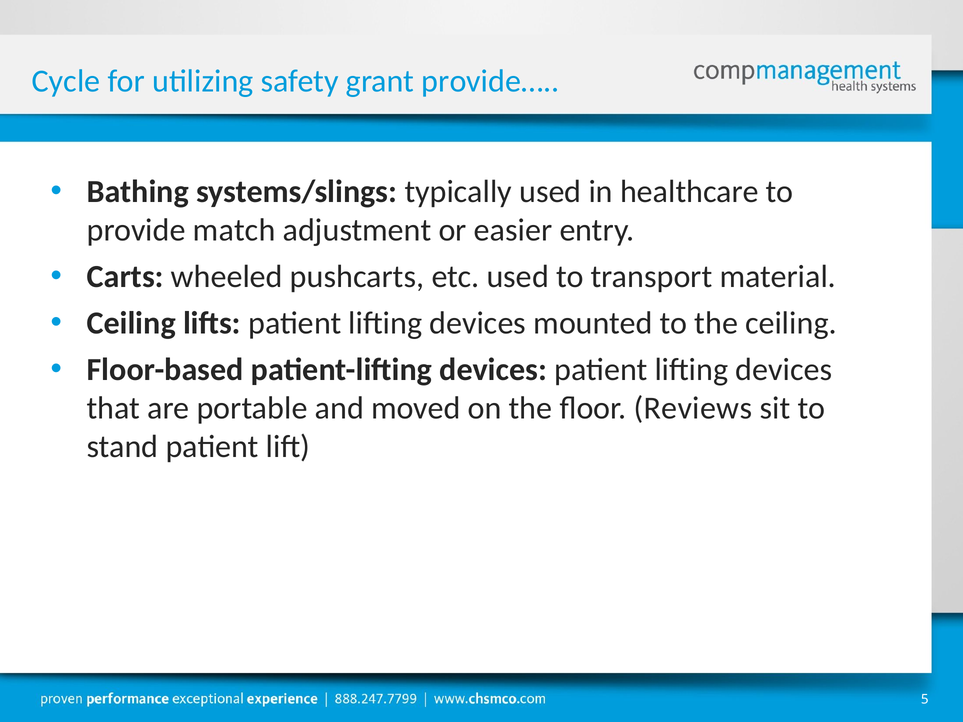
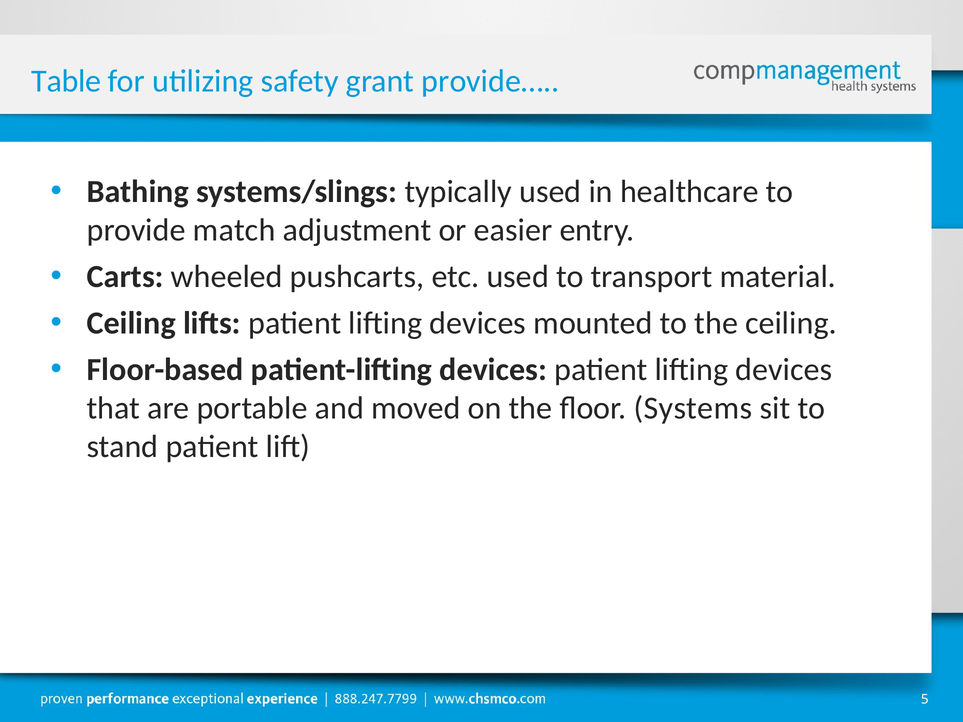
Cycle: Cycle -> Table
Reviews: Reviews -> Systems
